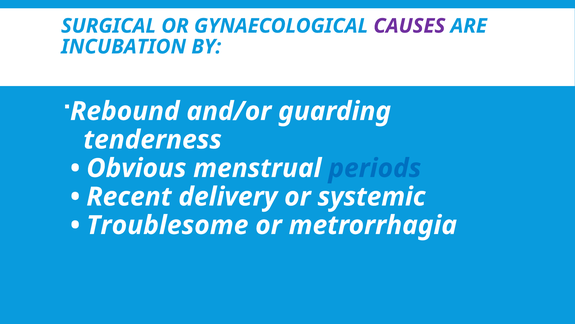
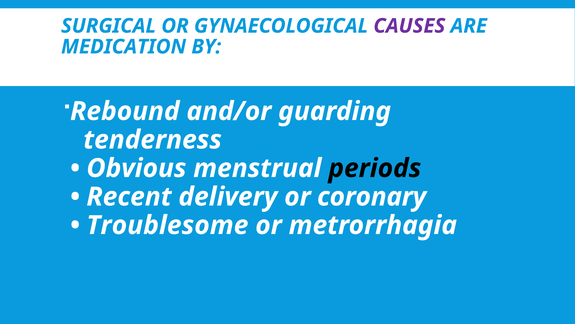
INCUBATION: INCUBATION -> MEDICATION
periods colour: blue -> black
systemic: systemic -> coronary
